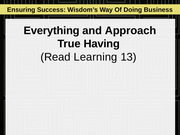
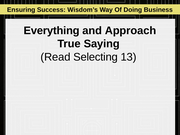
Having: Having -> Saying
Learning: Learning -> Selecting
